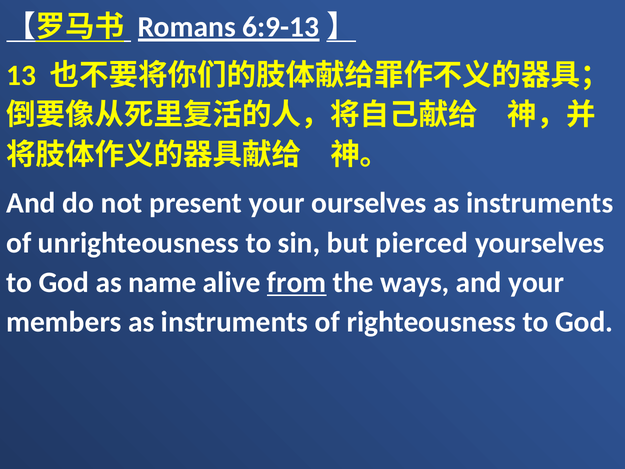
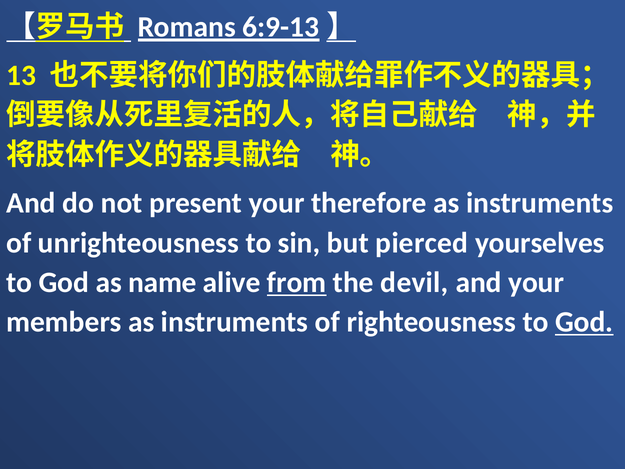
ourselves: ourselves -> therefore
ways: ways -> devil
God at (584, 322) underline: none -> present
